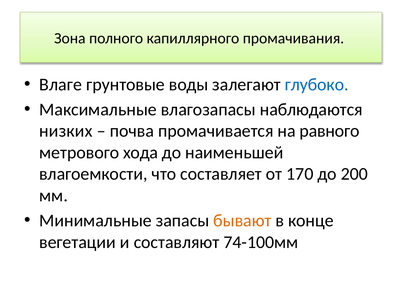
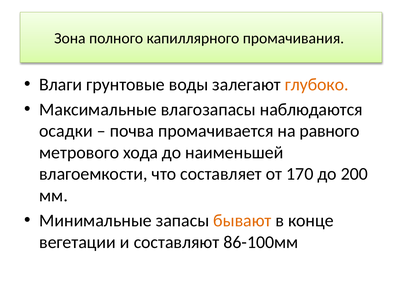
Влаге: Влаге -> Влаги
глубоко colour: blue -> orange
низких: низких -> осадки
74-100мм: 74-100мм -> 86-100мм
